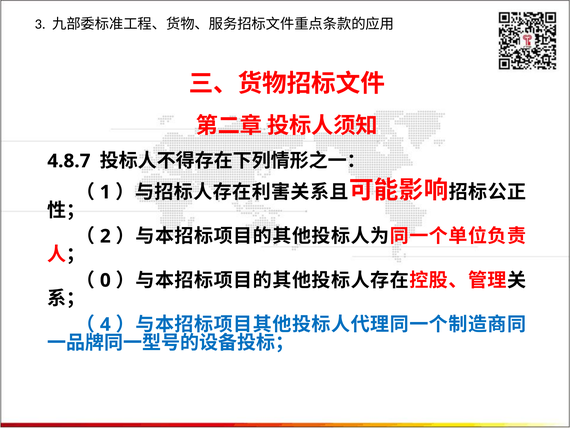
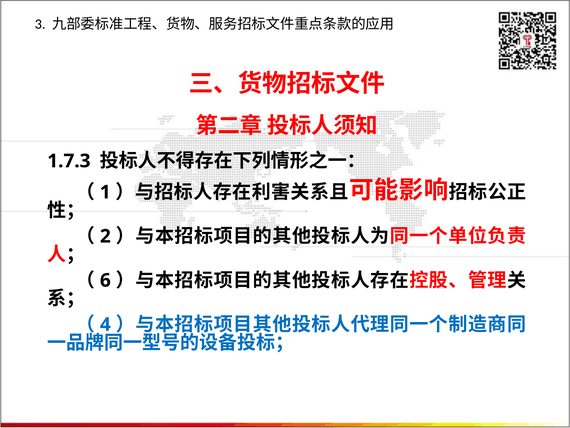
4.8.7: 4.8.7 -> 1.7.3
0: 0 -> 6
